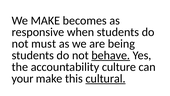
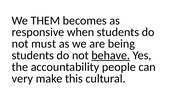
We MAKE: MAKE -> THEM
culture: culture -> people
your: your -> very
cultural underline: present -> none
